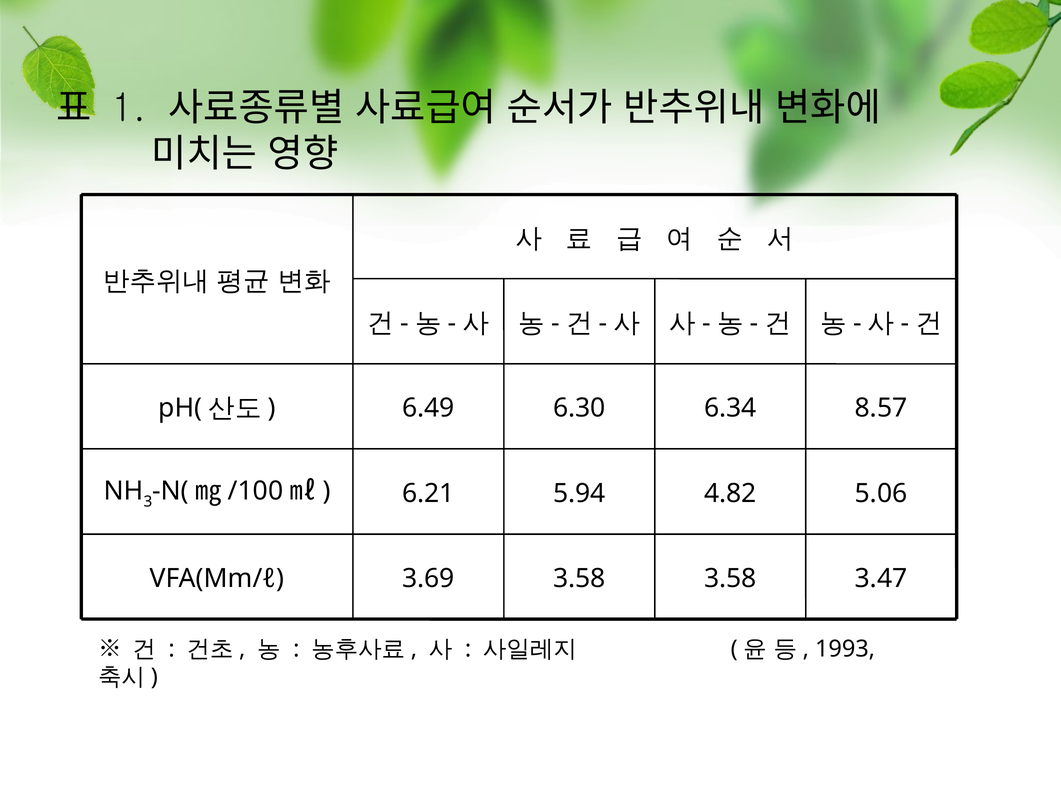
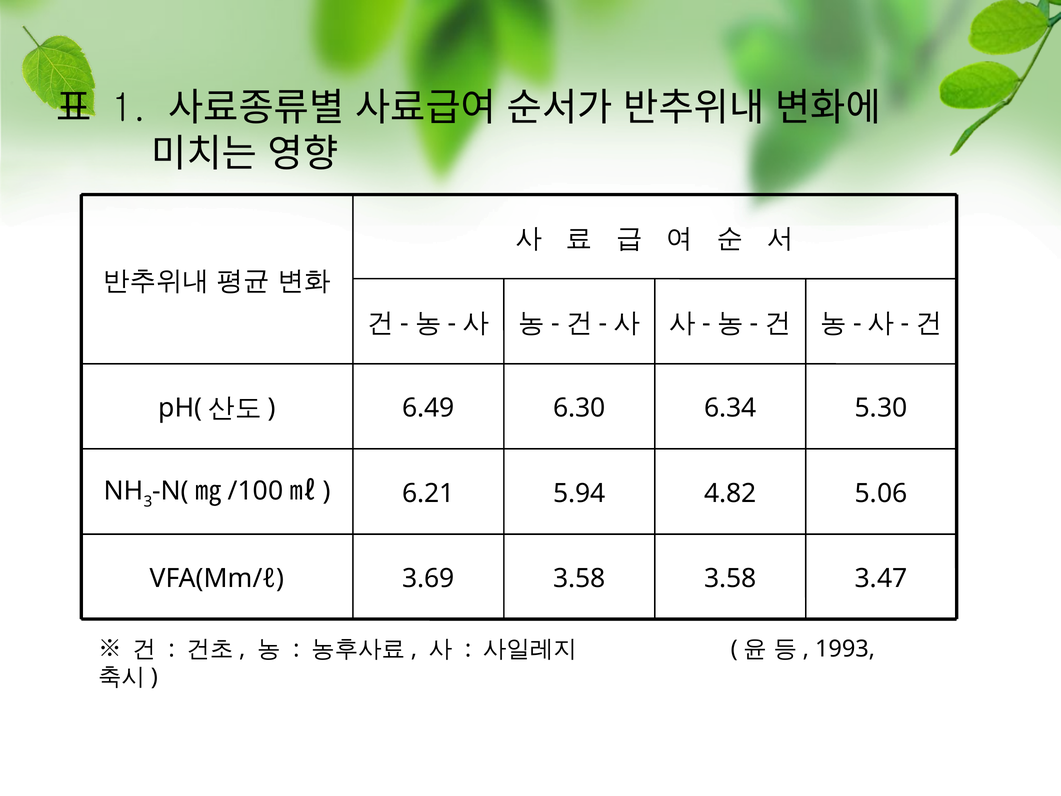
8.57: 8.57 -> 5.30
